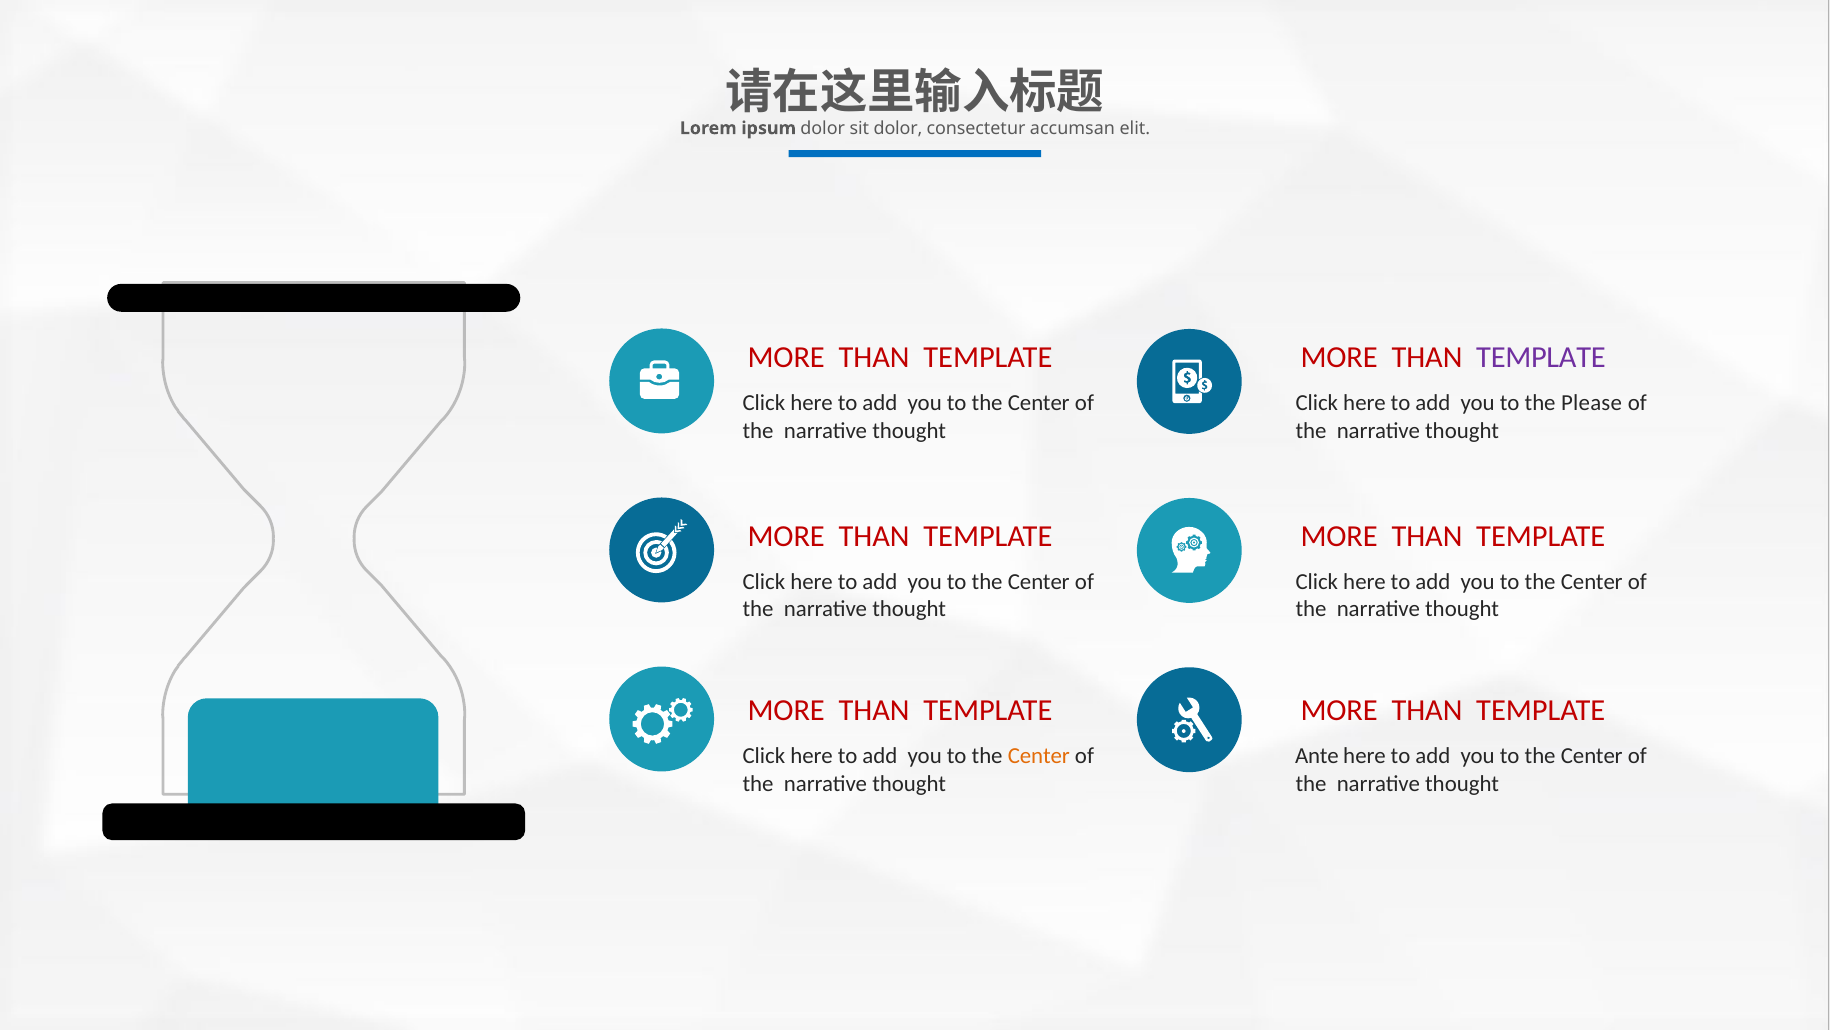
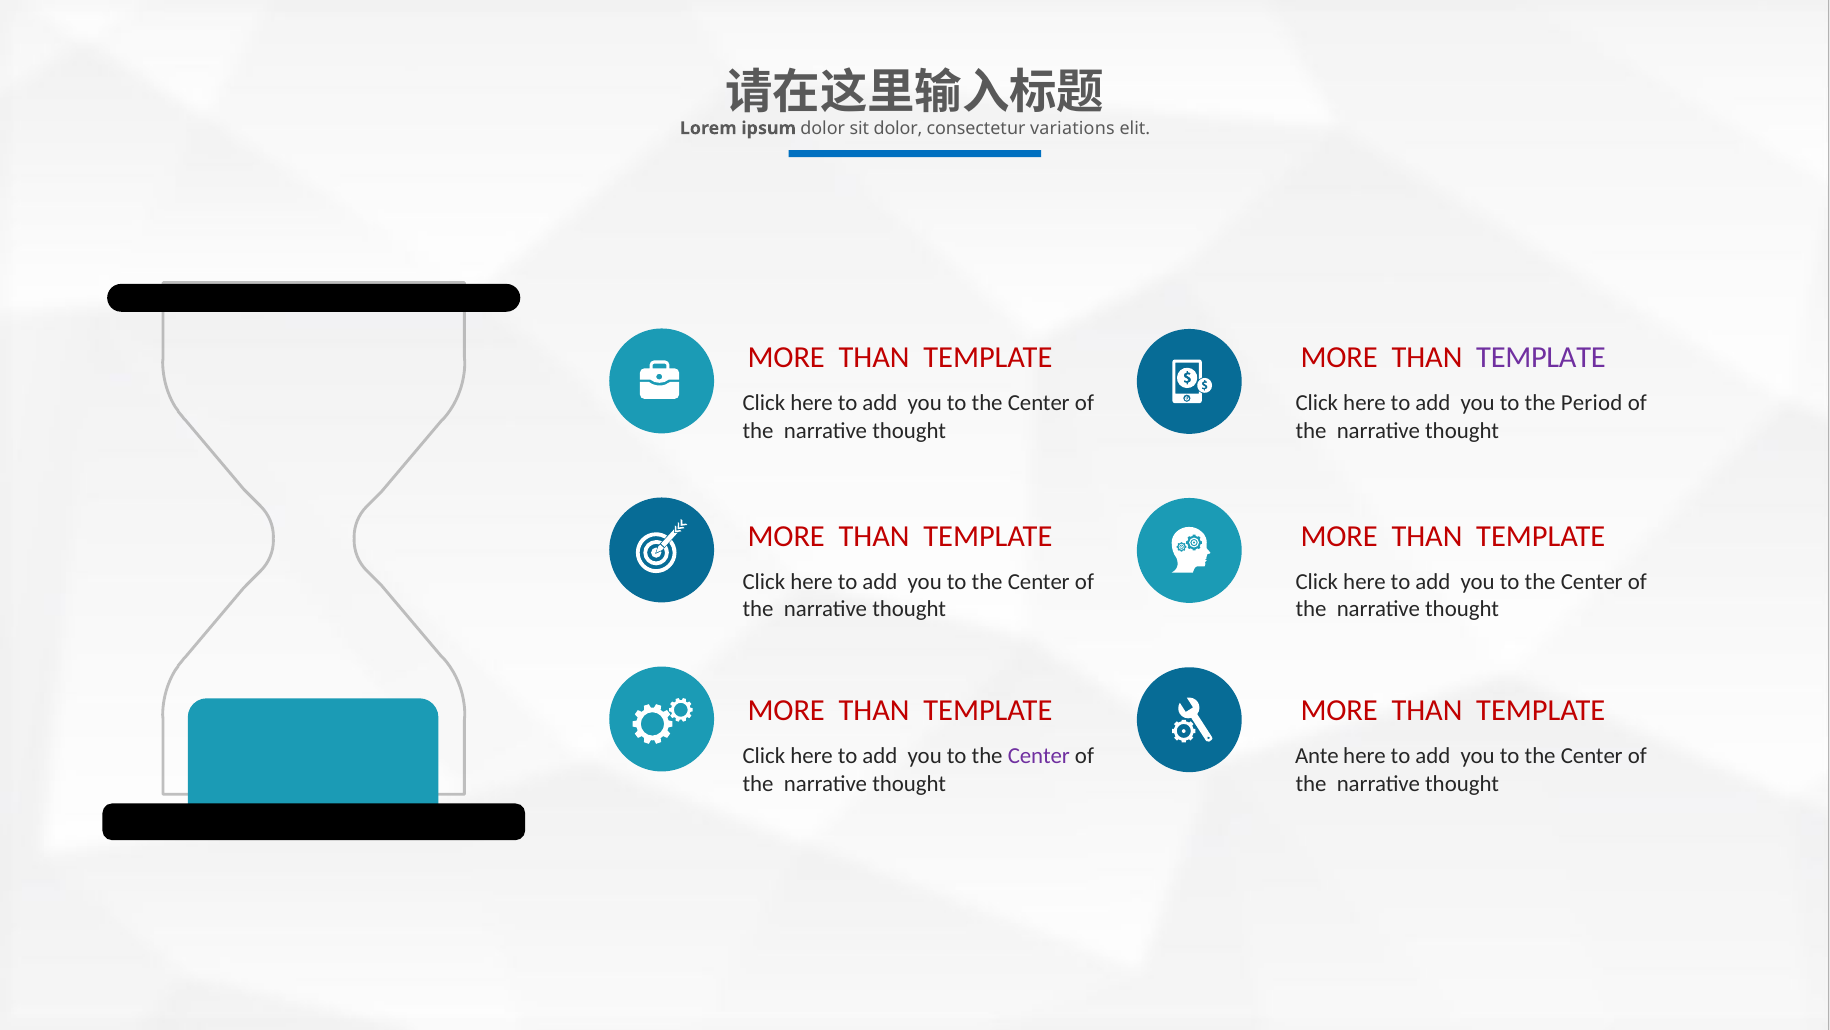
accumsan: accumsan -> variations
Please: Please -> Period
Center at (1039, 756) colour: orange -> purple
